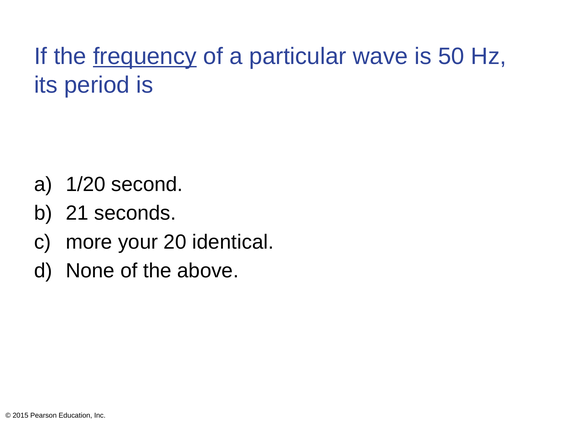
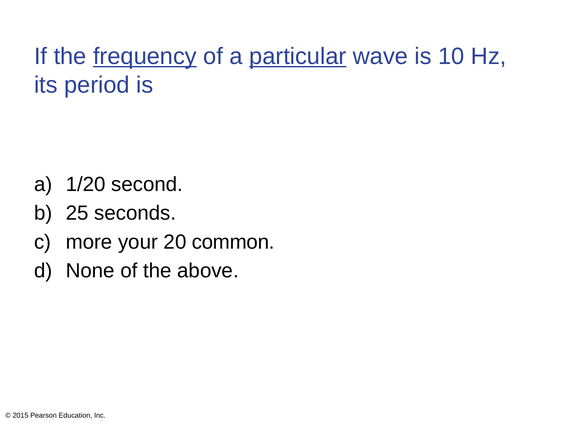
particular underline: none -> present
50: 50 -> 10
21: 21 -> 25
identical: identical -> common
